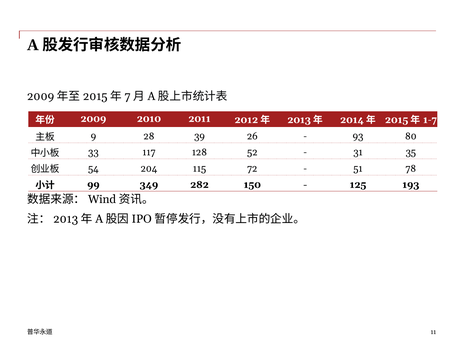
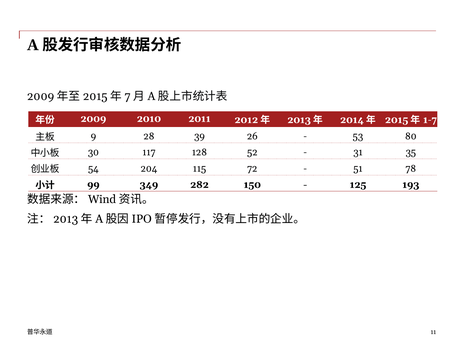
93: 93 -> 53
33: 33 -> 30
